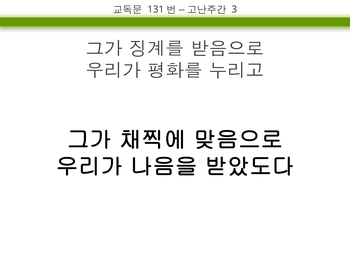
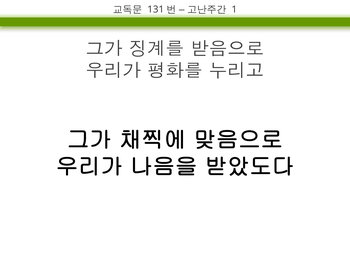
3: 3 -> 1
